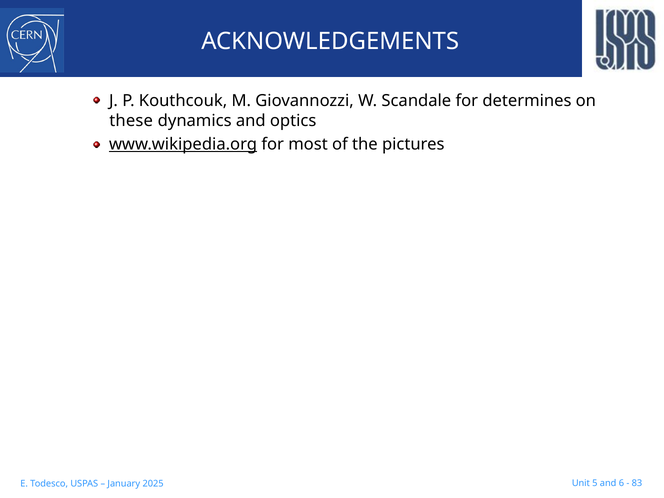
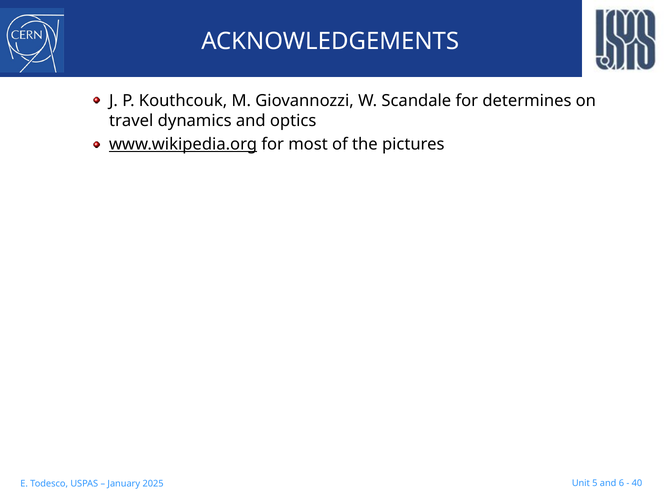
these: these -> travel
83: 83 -> 40
